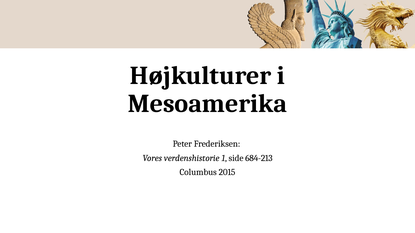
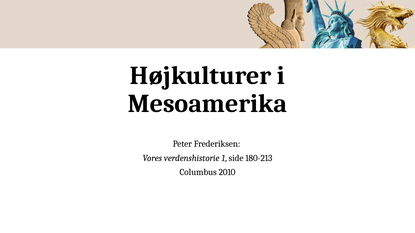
684-213: 684-213 -> 180-213
2015: 2015 -> 2010
